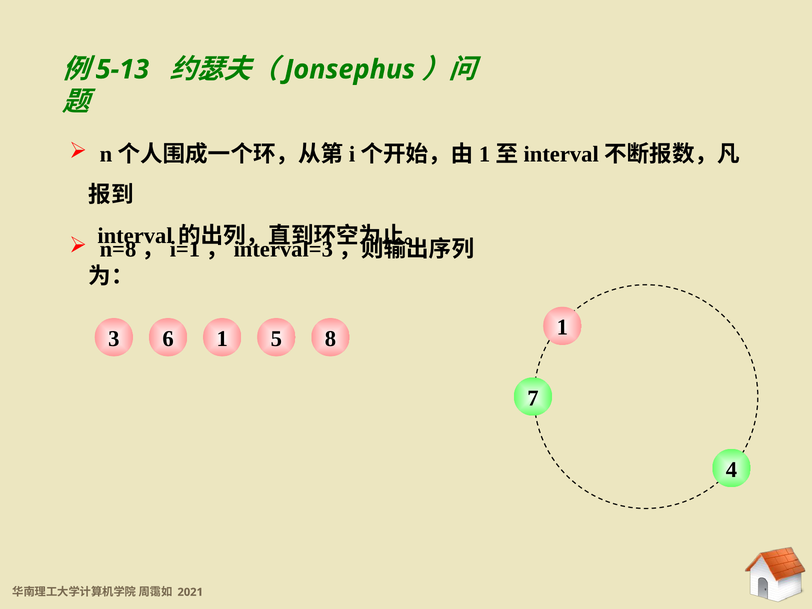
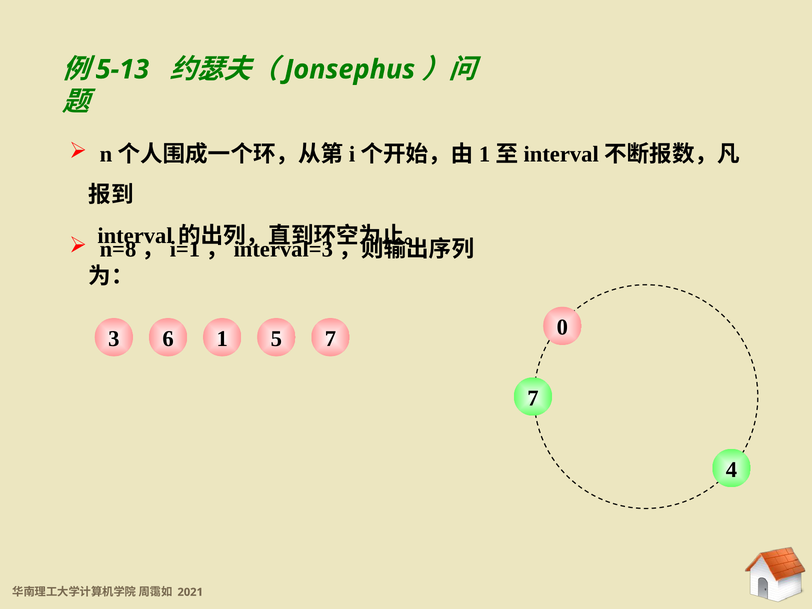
1 8: 8 -> 7
6 1: 1 -> 0
